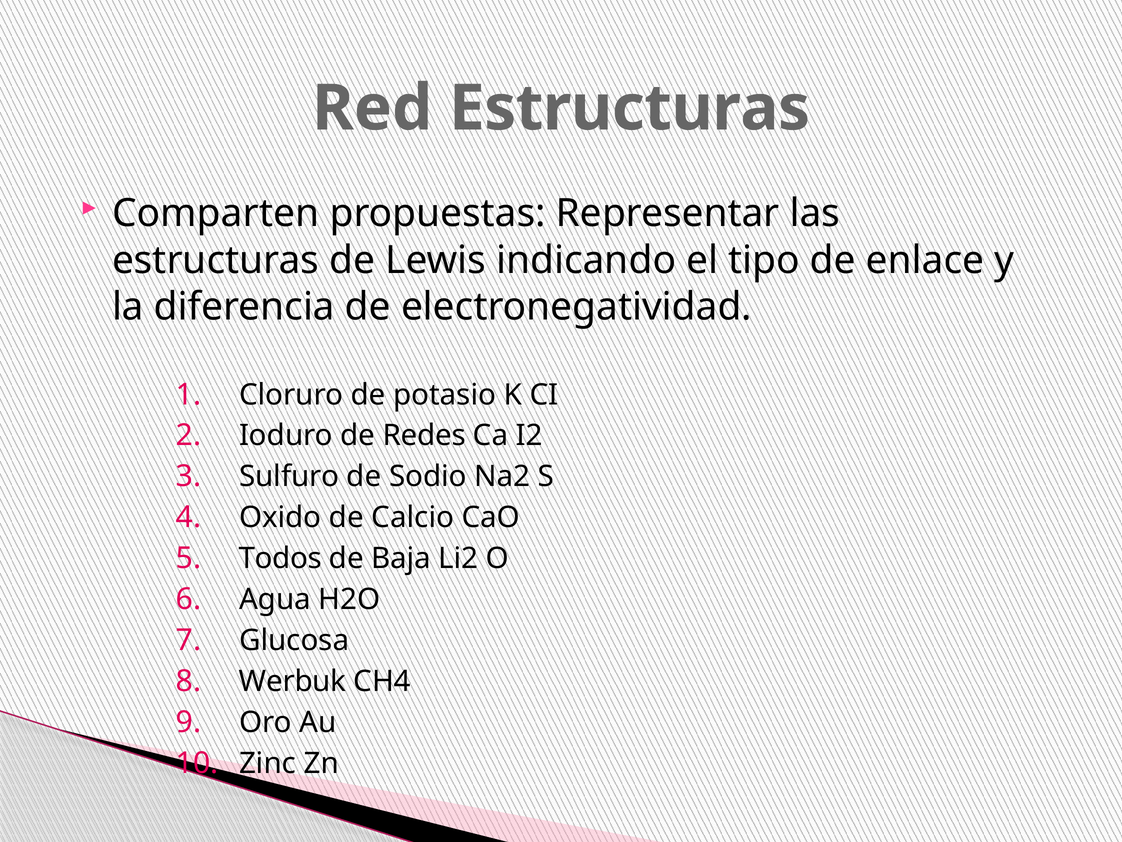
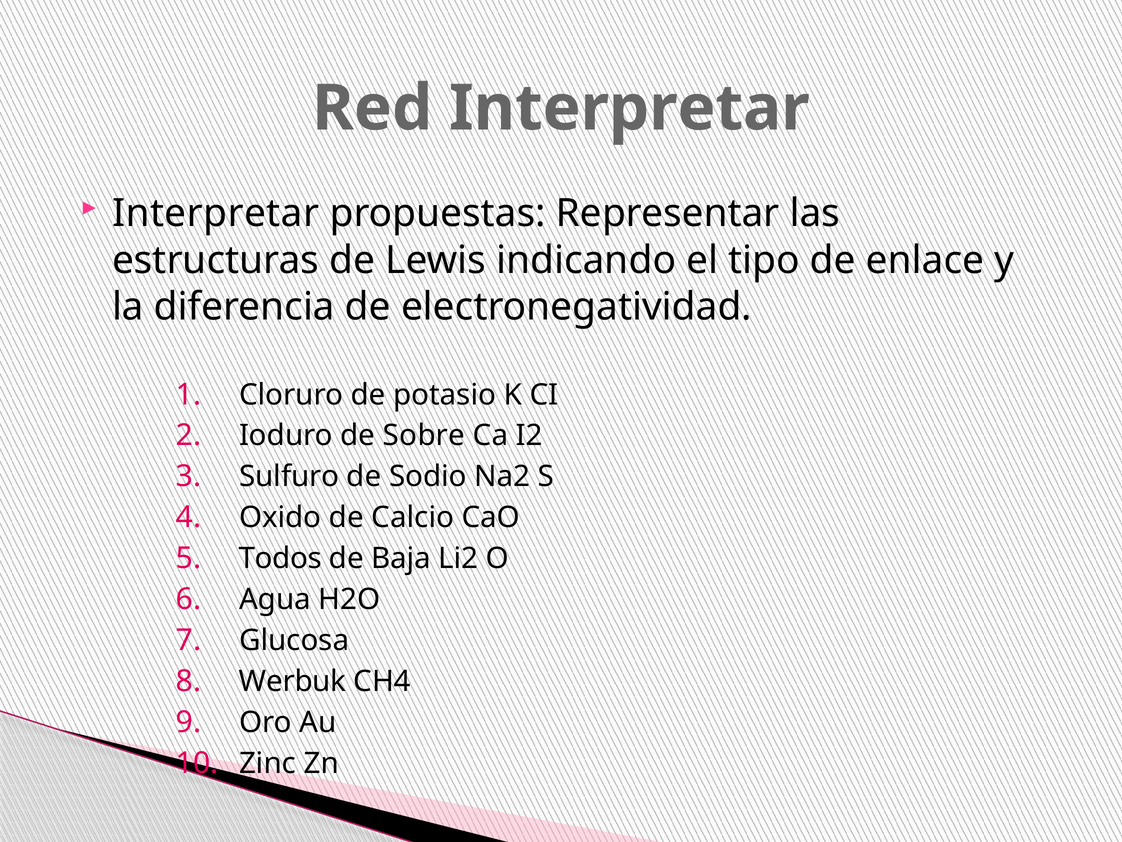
Red Estructuras: Estructuras -> Interpretar
Comparten at (216, 213): Comparten -> Interpretar
Redes: Redes -> Sobre
